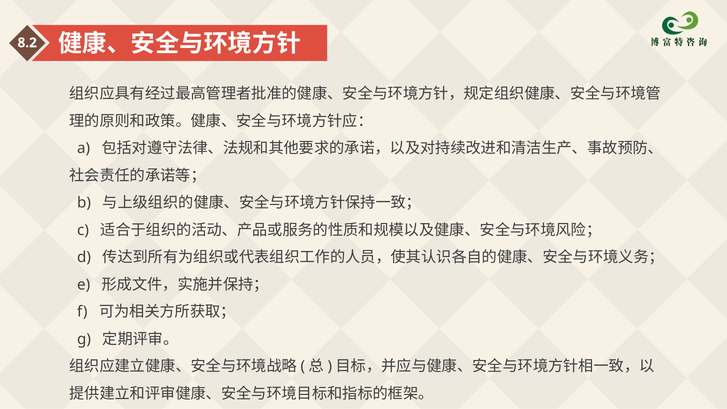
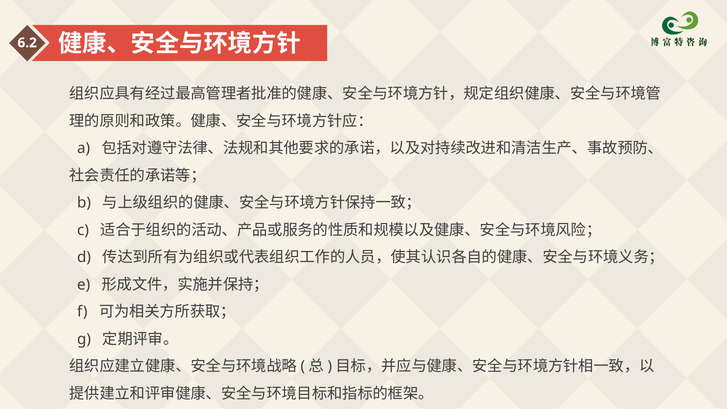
8.2: 8.2 -> 6.2
